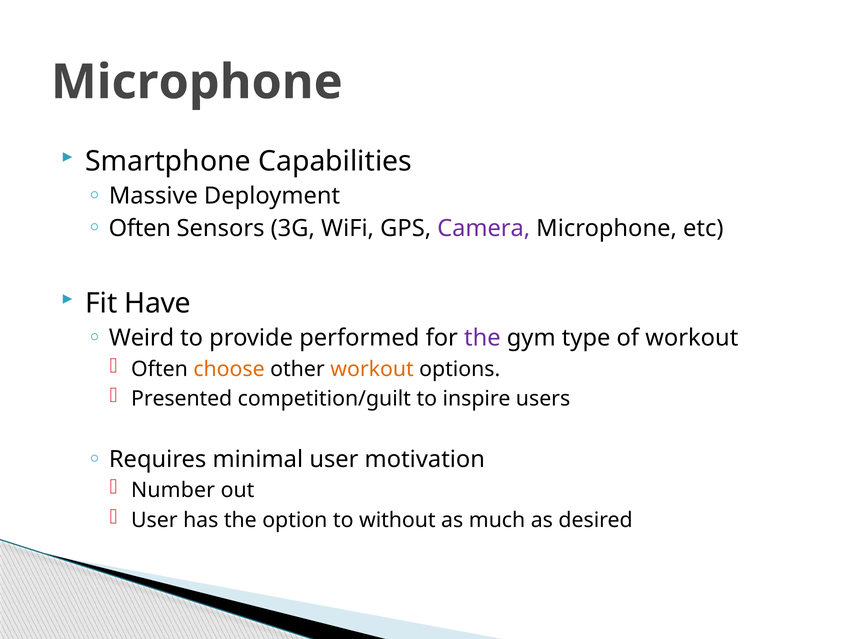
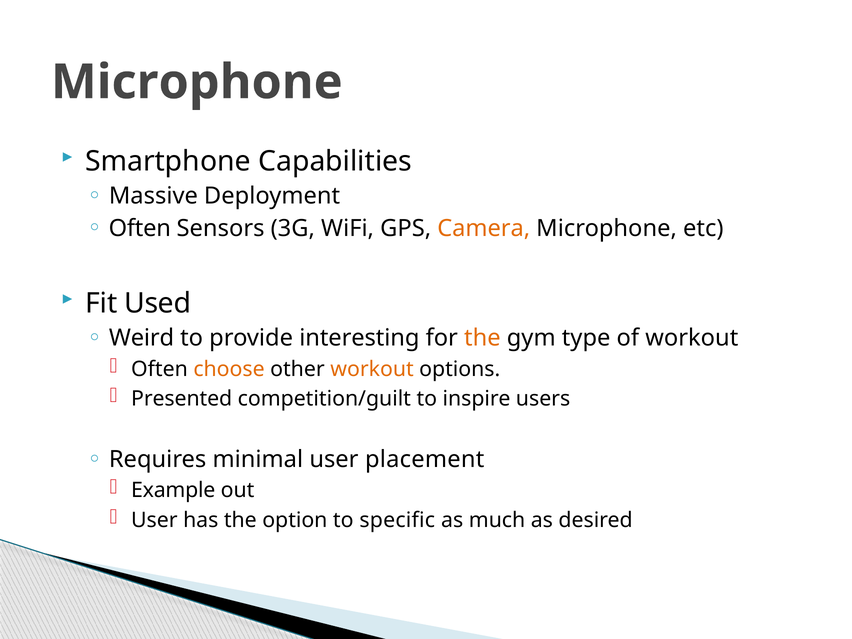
Camera colour: purple -> orange
Have: Have -> Used
performed: performed -> interesting
the at (482, 338) colour: purple -> orange
motivation: motivation -> placement
Number: Number -> Example
without: without -> specific
